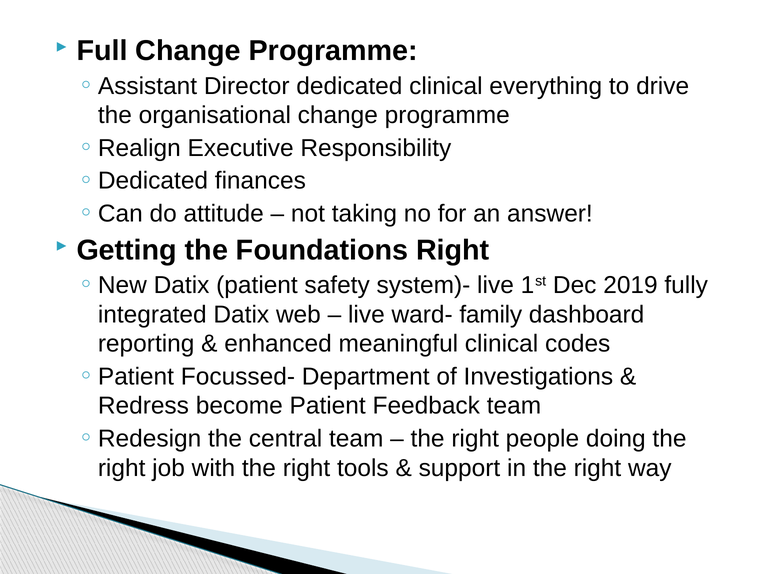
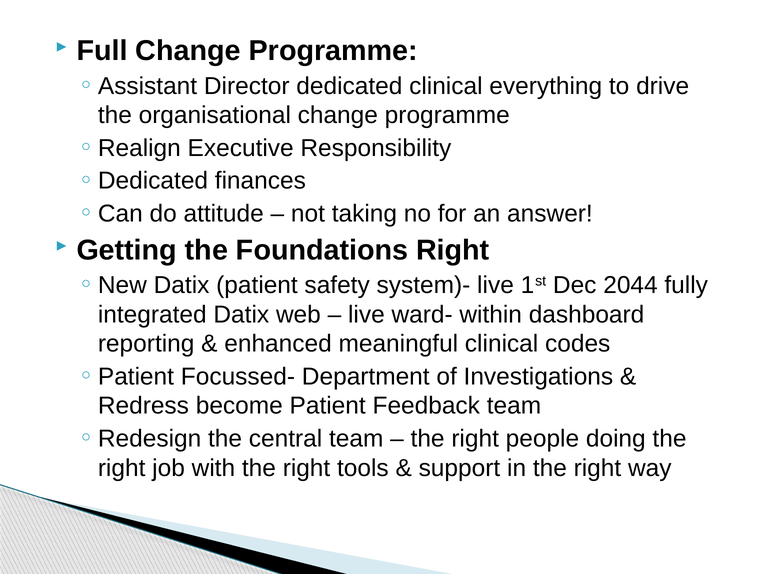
2019: 2019 -> 2044
family: family -> within
